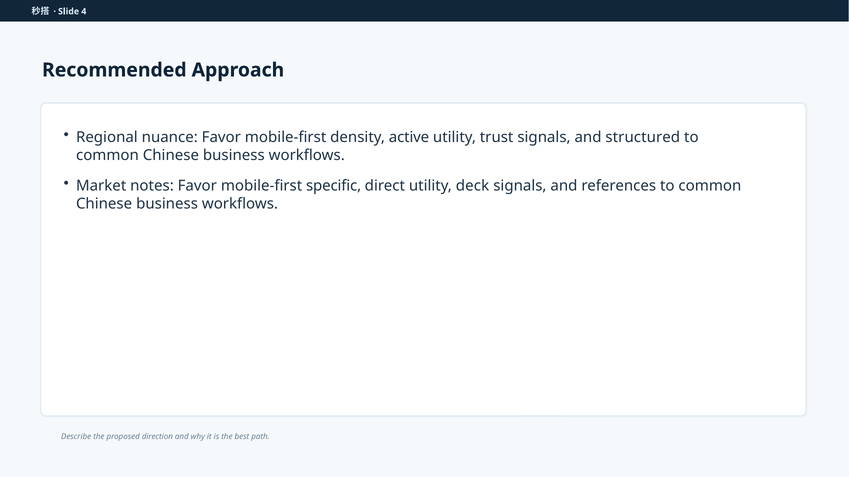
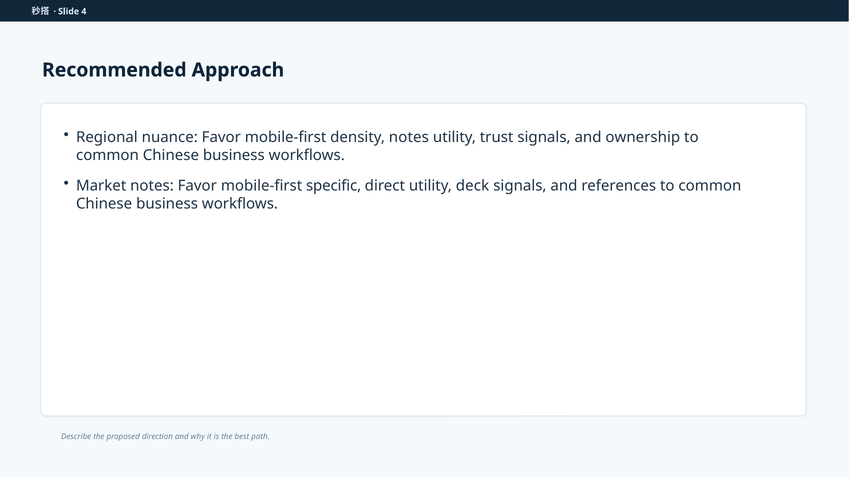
density active: active -> notes
structured: structured -> ownership
